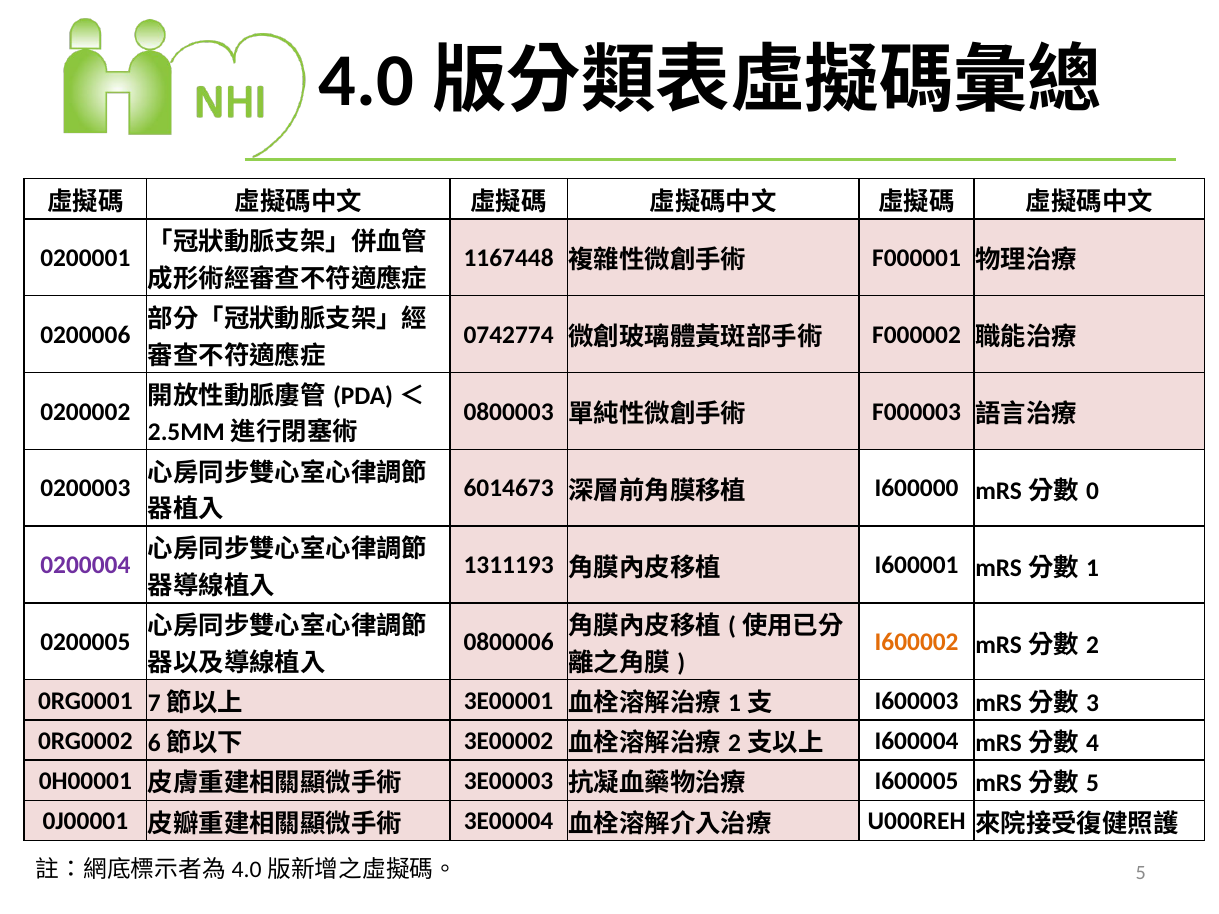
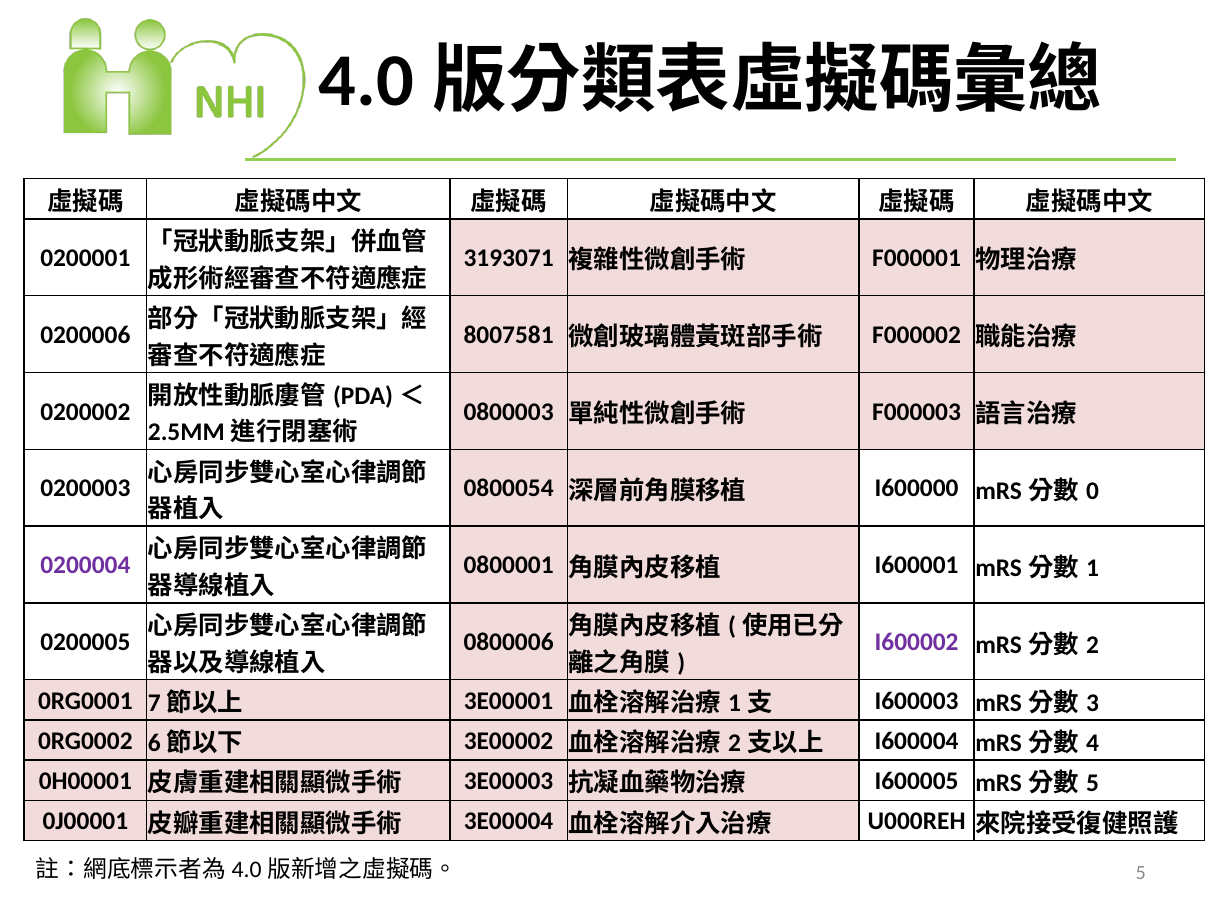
1167448: 1167448 -> 3193071
0742774: 0742774 -> 8007581
6014673: 6014673 -> 0800054
1311193: 1311193 -> 0800001
I600002 colour: orange -> purple
